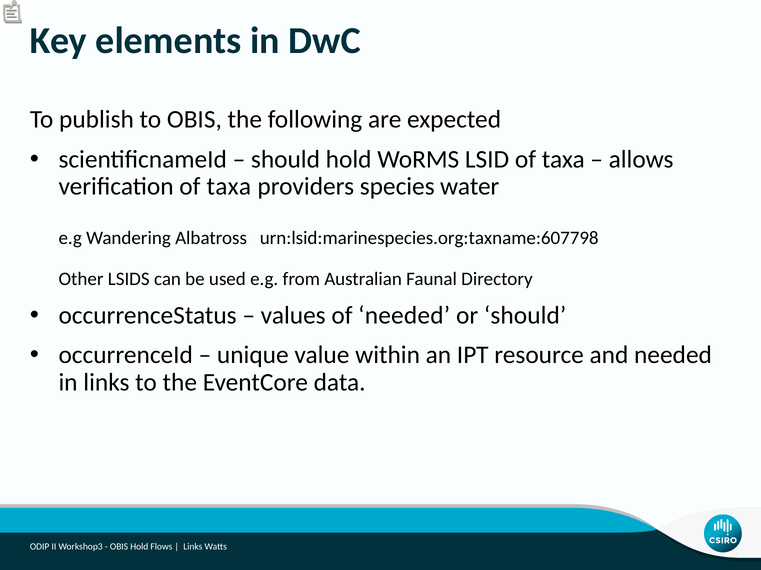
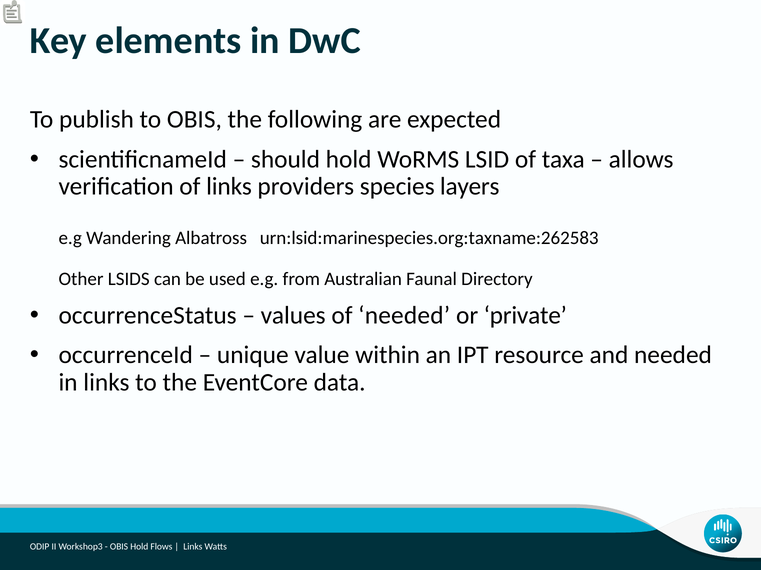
verification of taxa: taxa -> links
water: water -> layers
urn:lsid:marinespecies.org:taxname:607798: urn:lsid:marinespecies.org:taxname:607798 -> urn:lsid:marinespecies.org:taxname:262583
or should: should -> private
